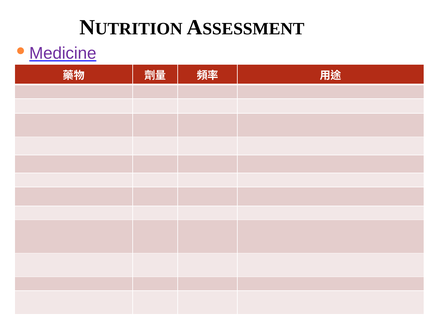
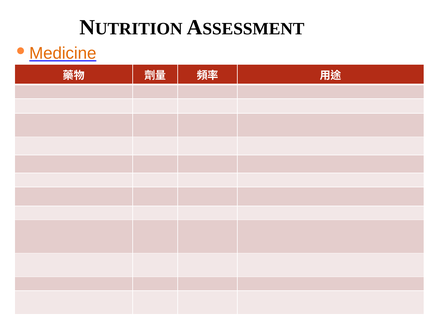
Medicine colour: purple -> orange
